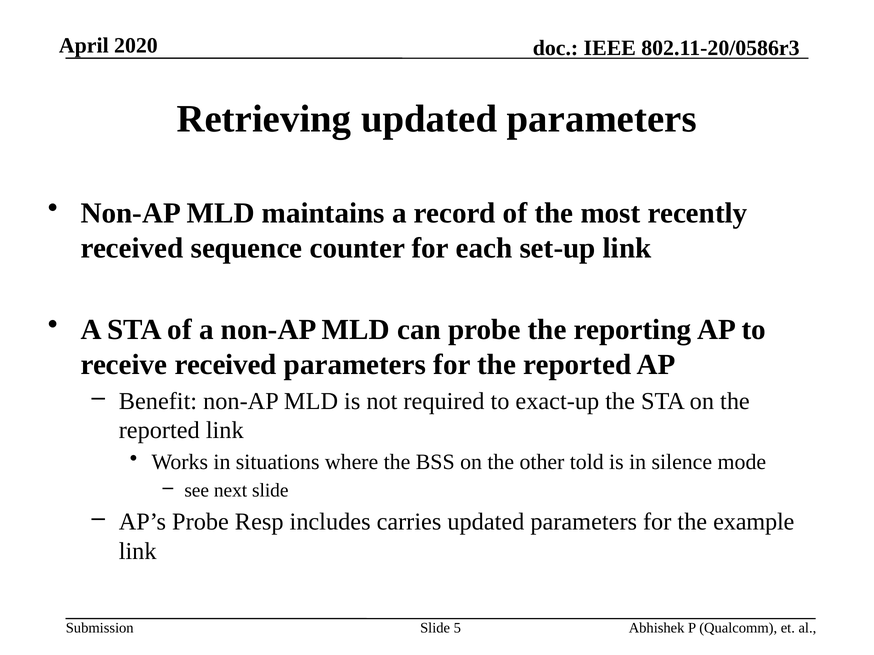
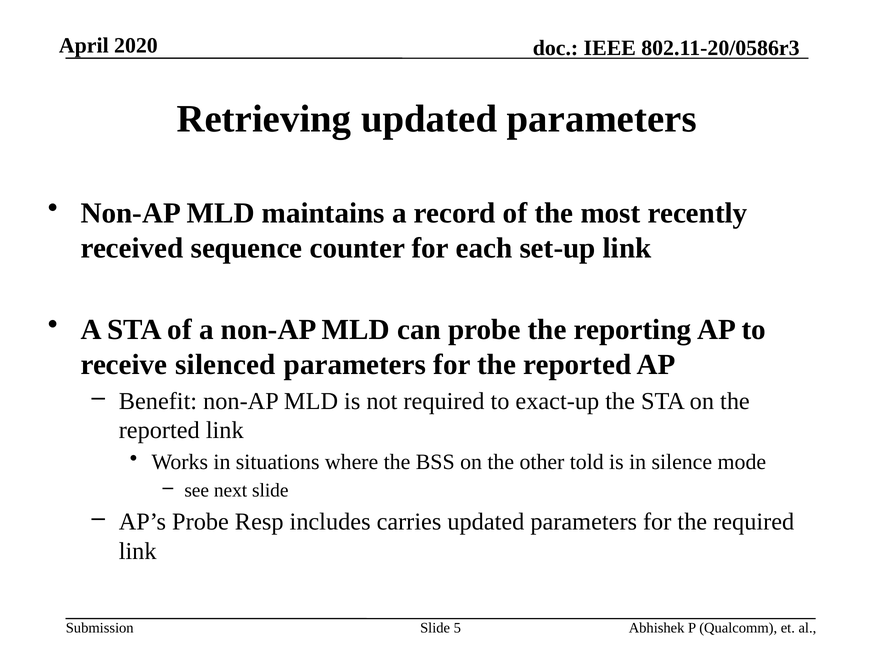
receive received: received -> silenced
the example: example -> required
